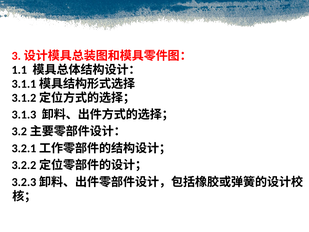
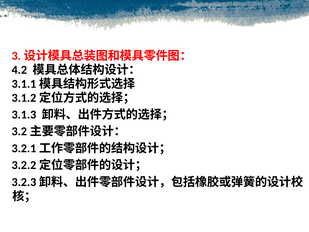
1.1: 1.1 -> 4.2
